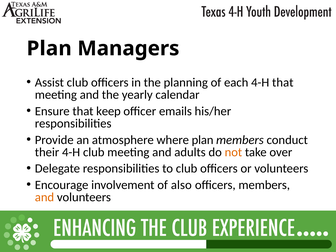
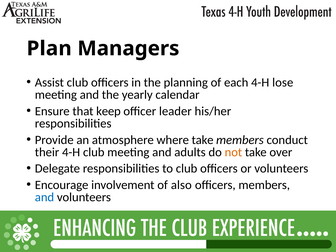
4-H that: that -> lose
emails: emails -> leader
where plan: plan -> take
and at (44, 197) colour: orange -> blue
